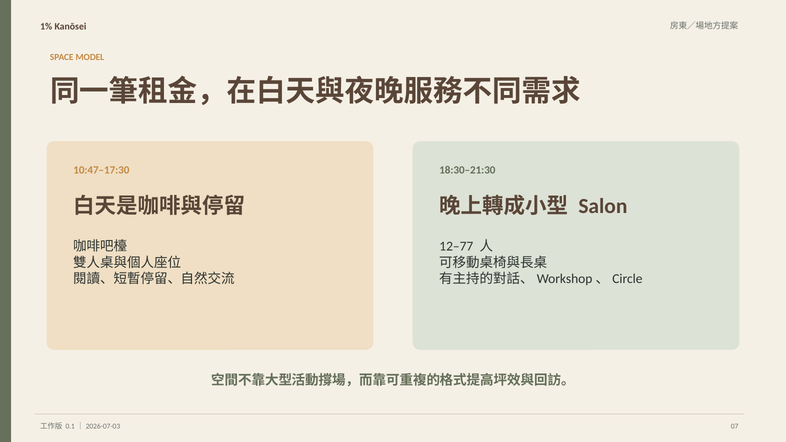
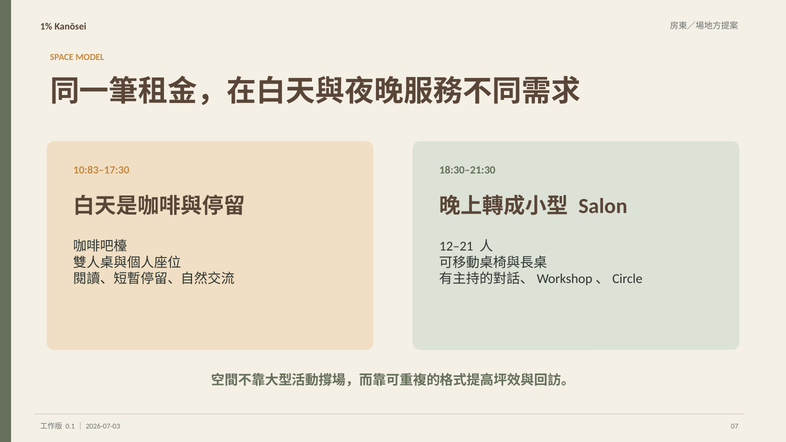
10:47–17:30: 10:47–17:30 -> 10:83–17:30
12–77: 12–77 -> 12–21
